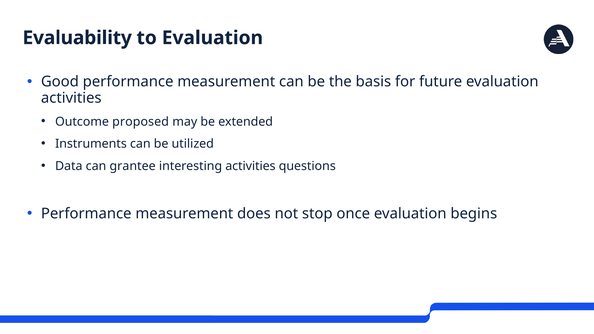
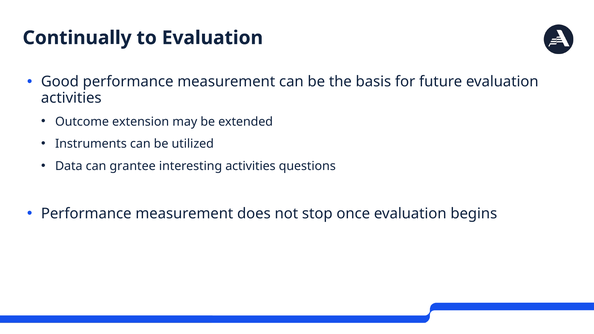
Evaluability: Evaluability -> Continually
proposed: proposed -> extension
